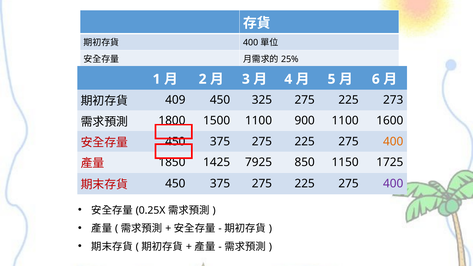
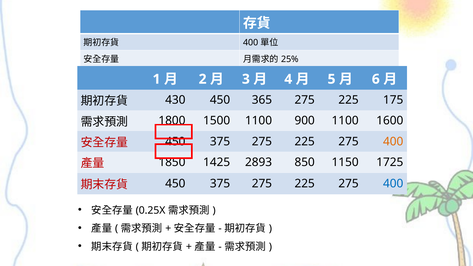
409: 409 -> 430
325: 325 -> 365
273: 273 -> 175
7925: 7925 -> 2893
400 at (393, 184) colour: purple -> blue
